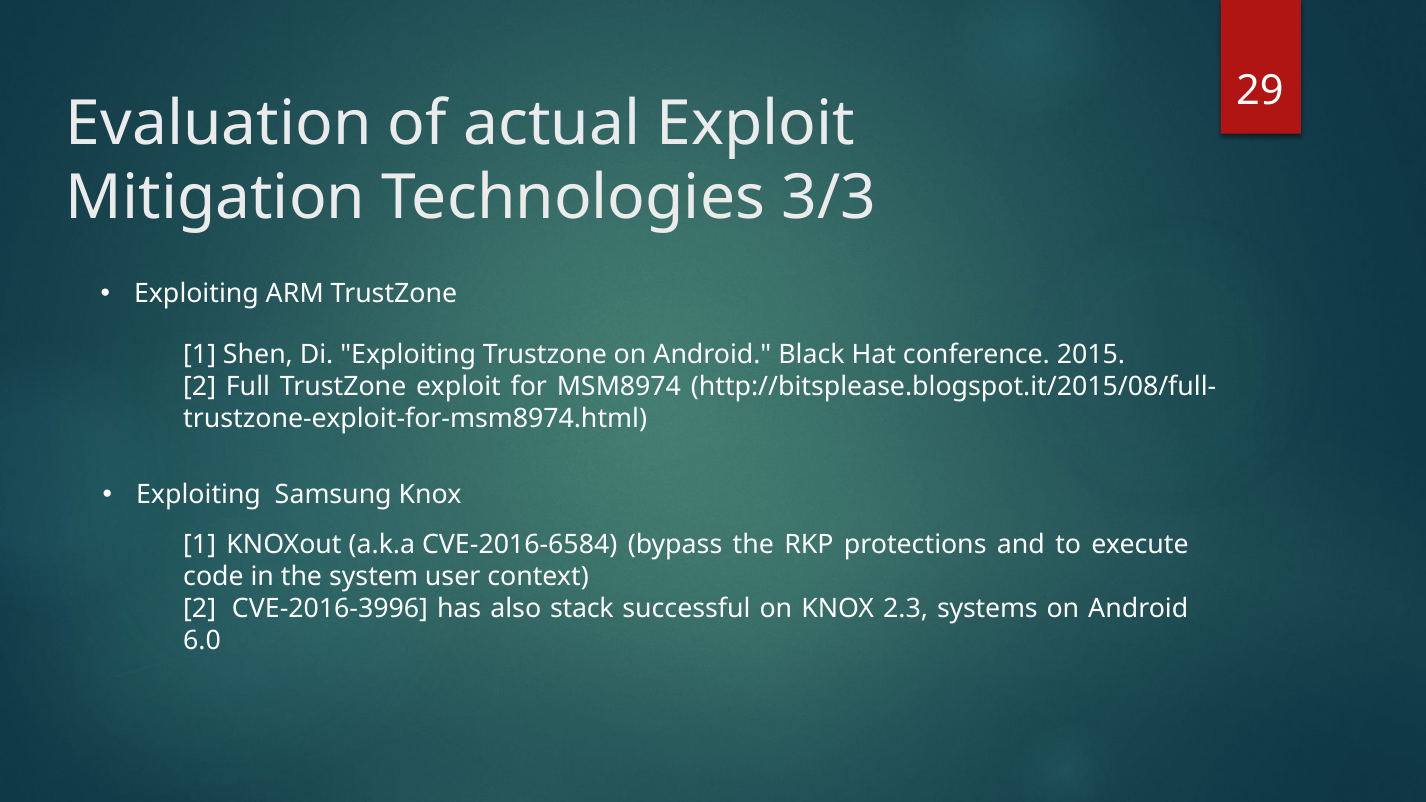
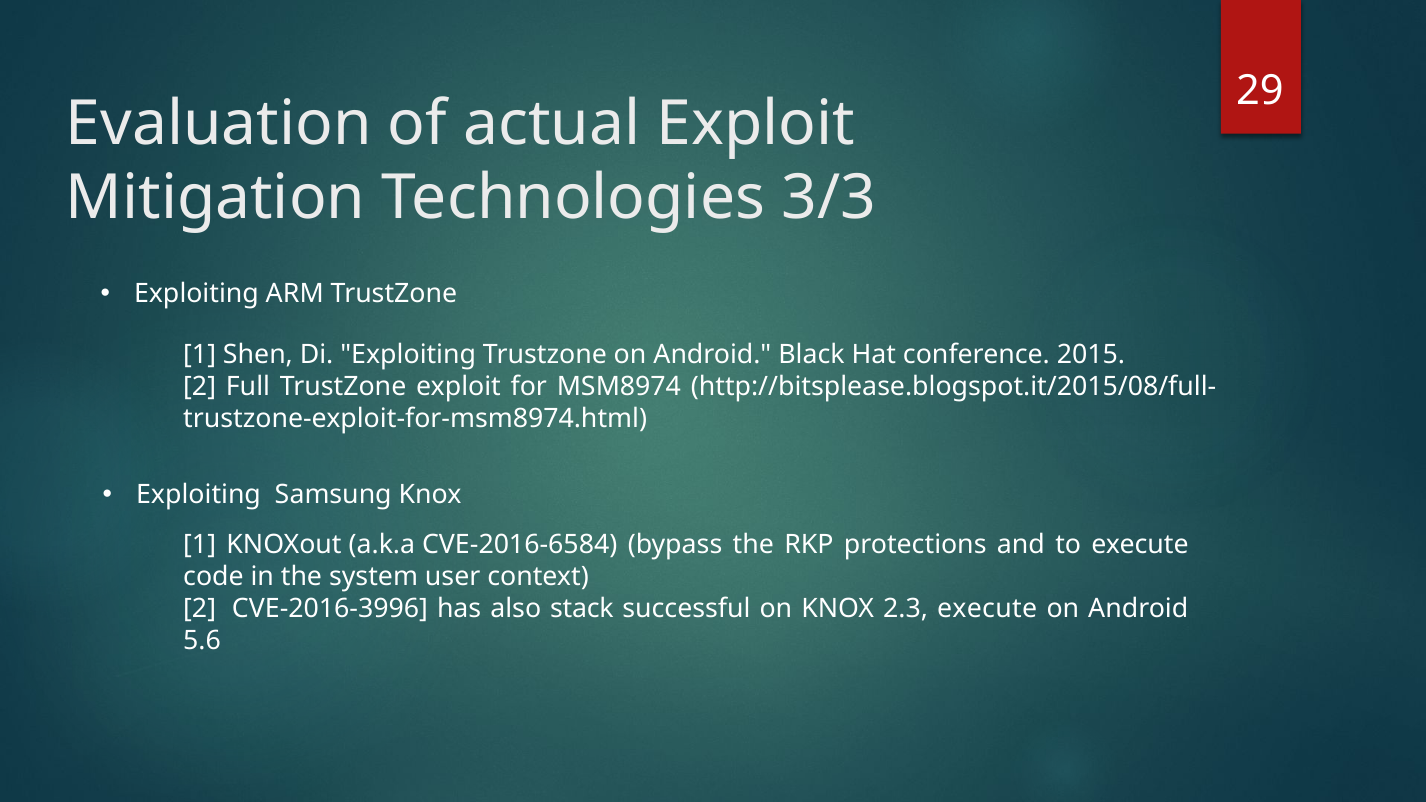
2.3 systems: systems -> execute
6.0: 6.0 -> 5.6
